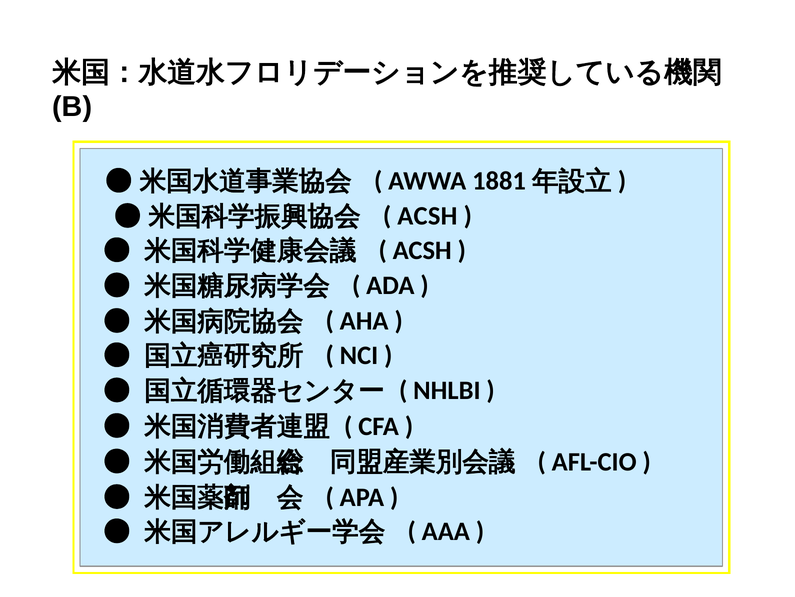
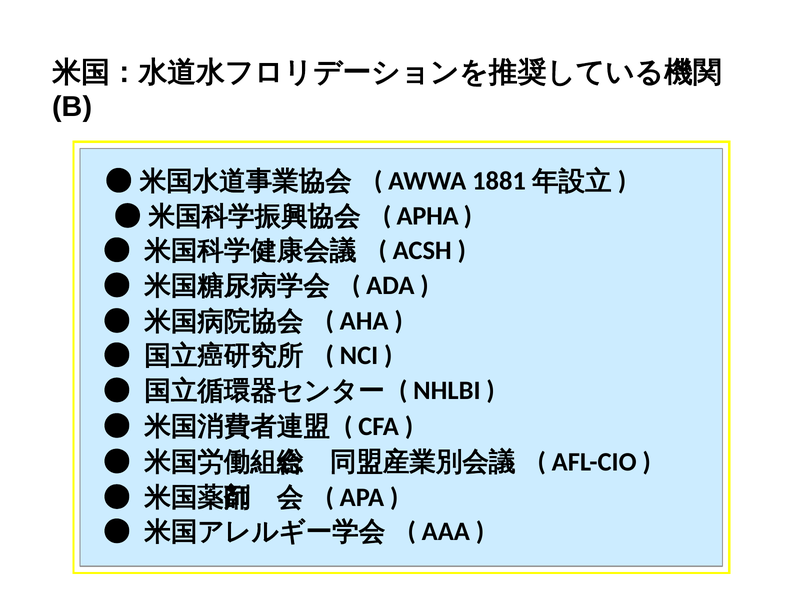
ACSH at (427, 216): ACSH -> APHA
